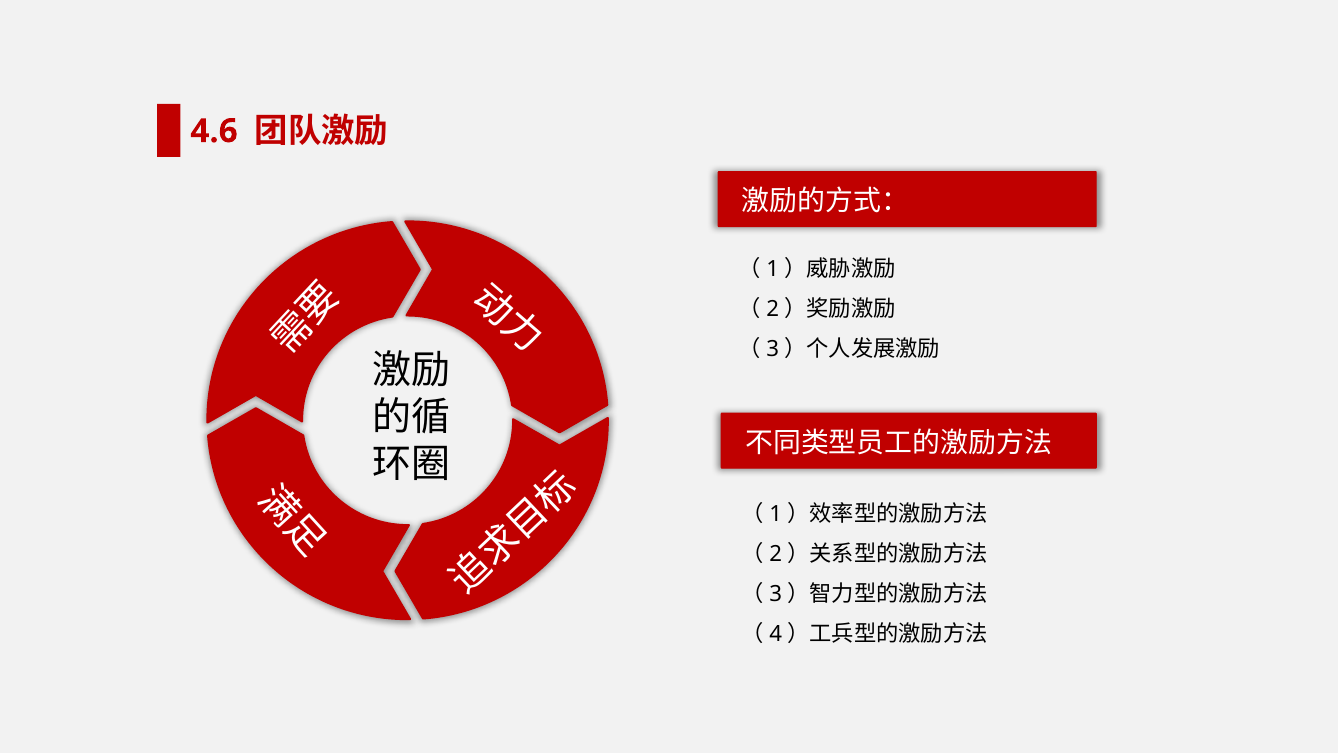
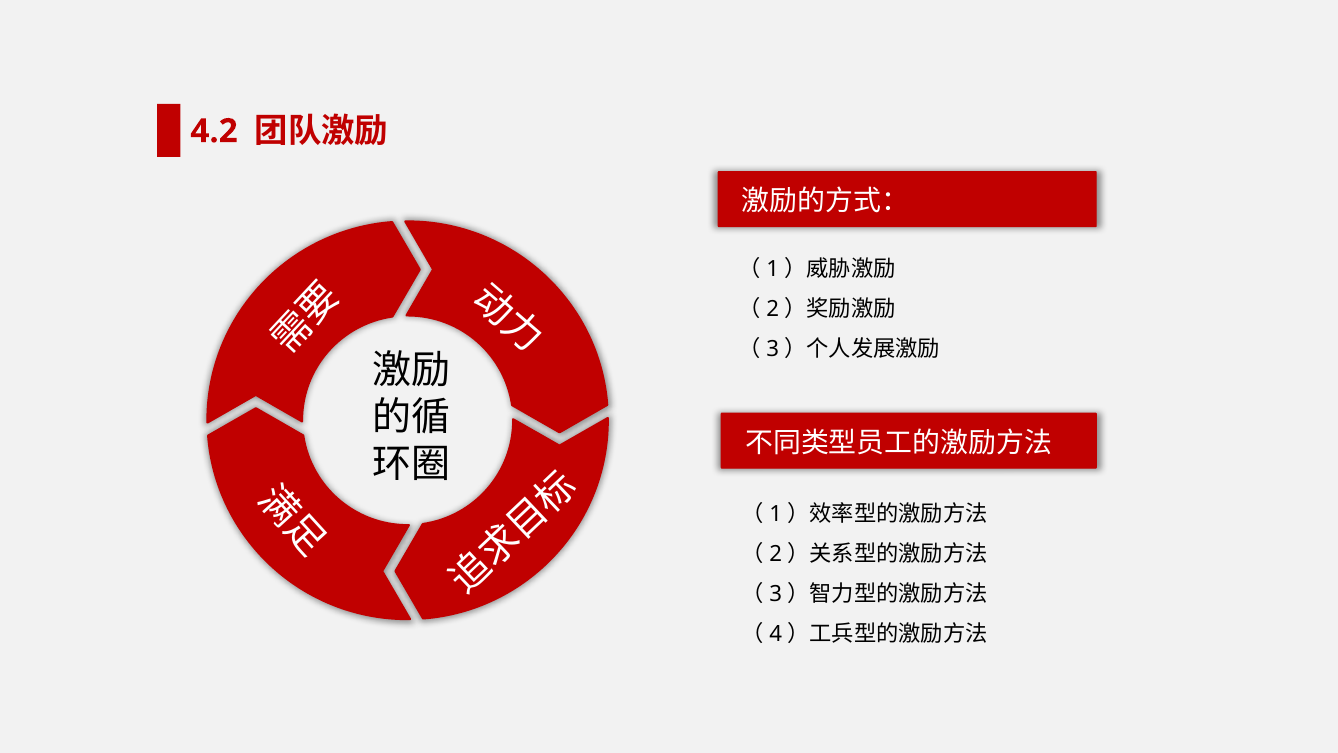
4.6: 4.6 -> 4.2
